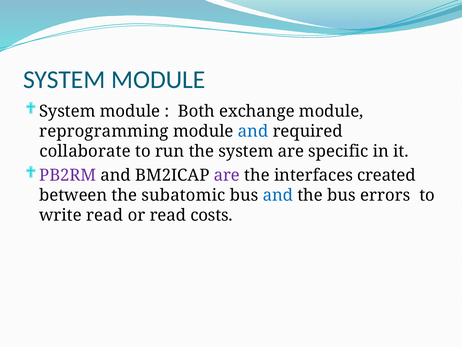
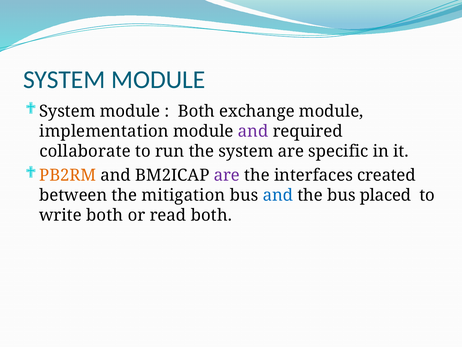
reprogramming: reprogramming -> implementation
and at (253, 131) colour: blue -> purple
PB2RM colour: purple -> orange
subatomic: subatomic -> mitigation
errors: errors -> placed
write read: read -> both
read costs: costs -> both
